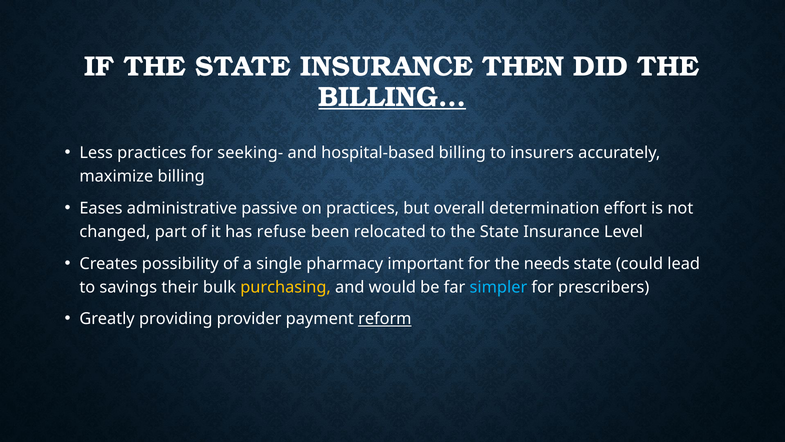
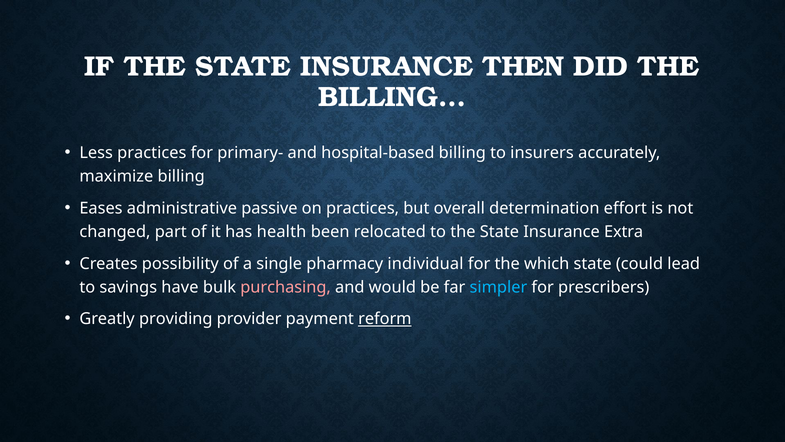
BILLING… underline: present -> none
seeking-: seeking- -> primary-
refuse: refuse -> health
Level: Level -> Extra
important: important -> individual
needs: needs -> which
their: their -> have
purchasing colour: yellow -> pink
